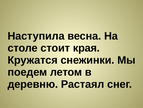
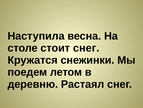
стоит края: края -> снег
